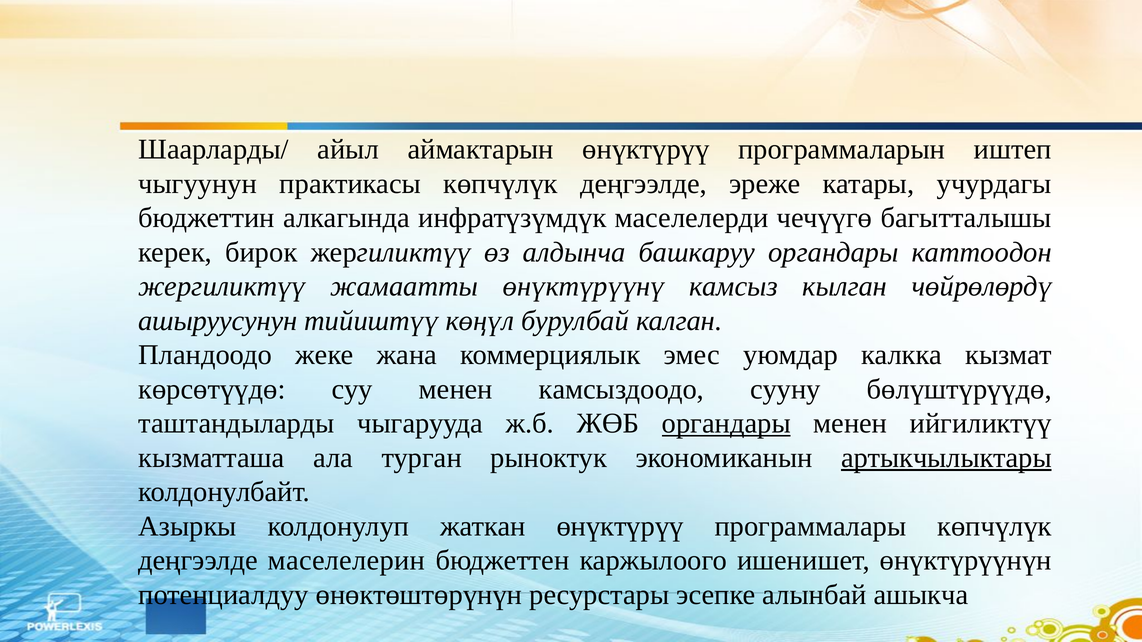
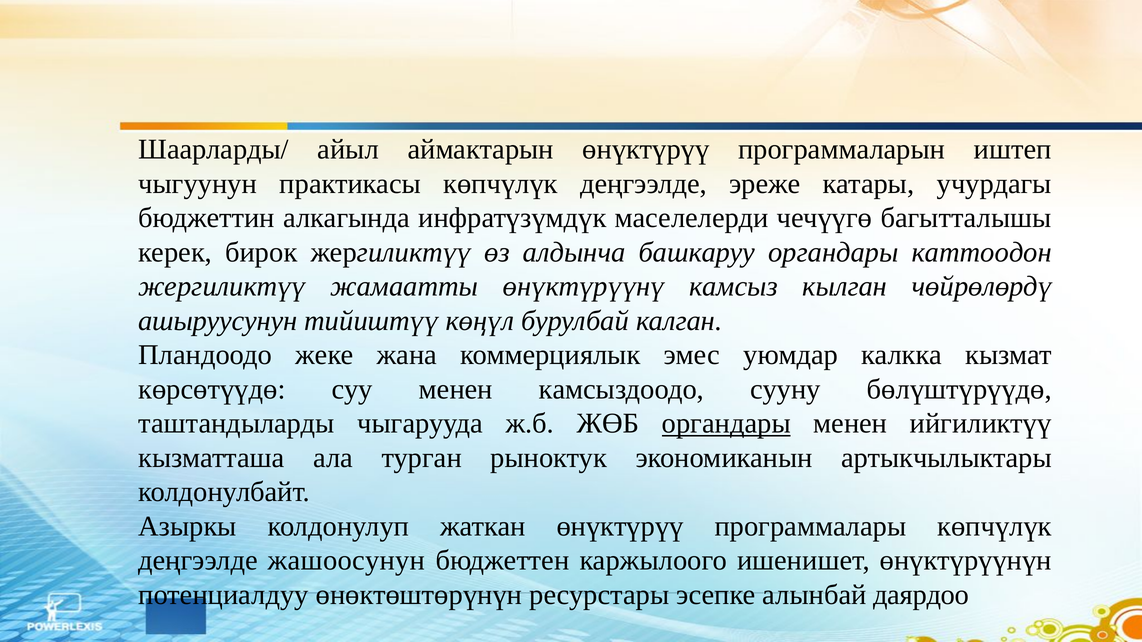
артыкчылыктары underline: present -> none
маселелерин: маселелерин -> жашоосунун
ашыкча: ашыкча -> даярдоо
